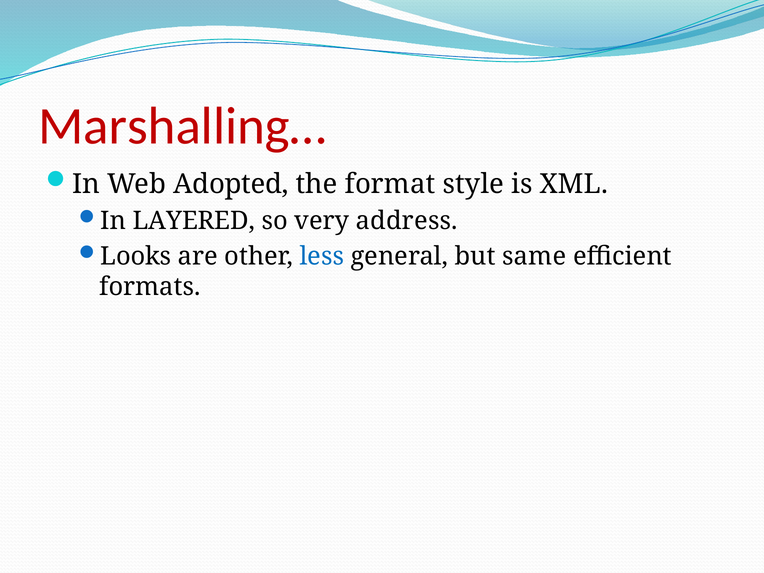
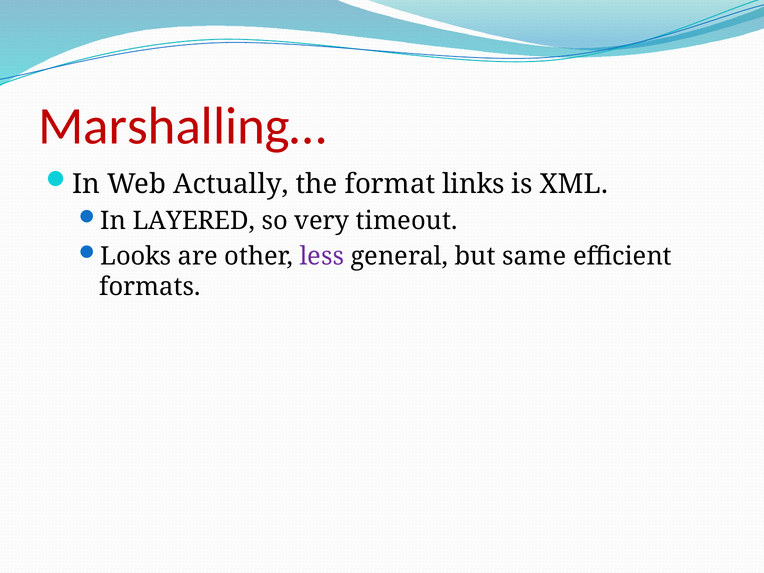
Adopted: Adopted -> Actually
style: style -> links
address: address -> timeout
less colour: blue -> purple
